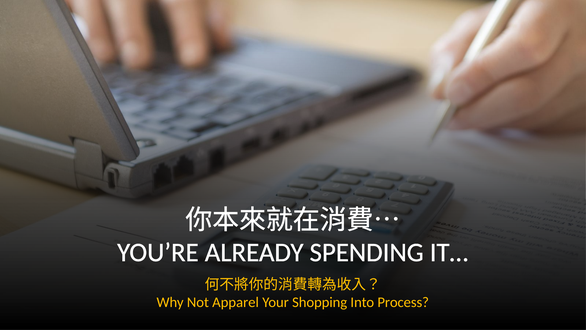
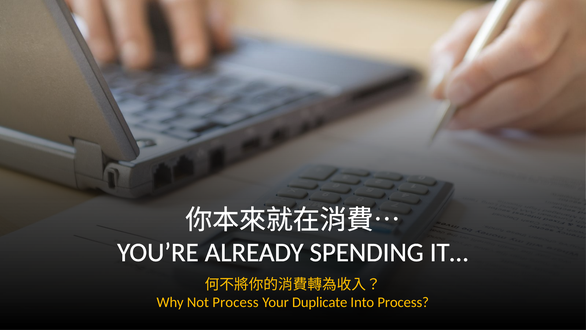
Not Apparel: Apparel -> Process
Shopping: Shopping -> Duplicate
